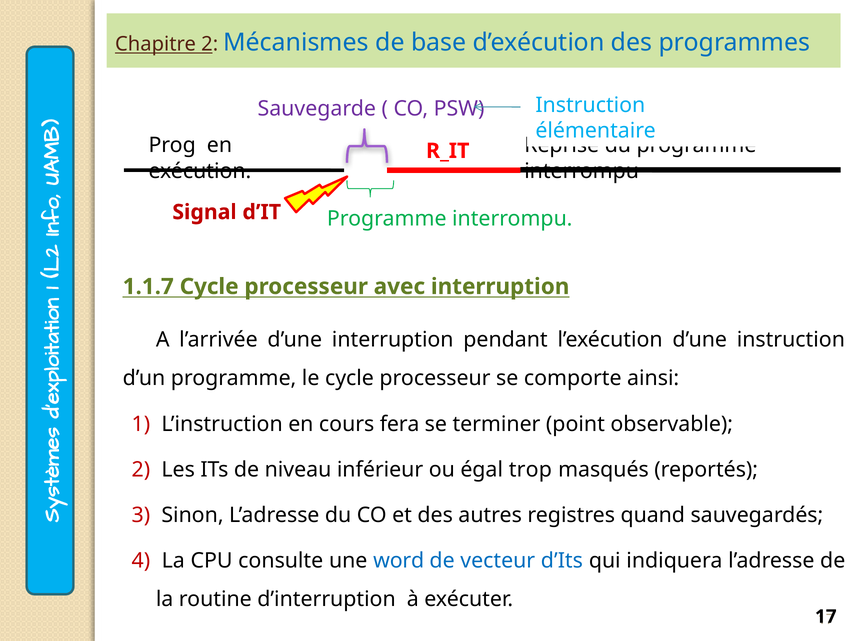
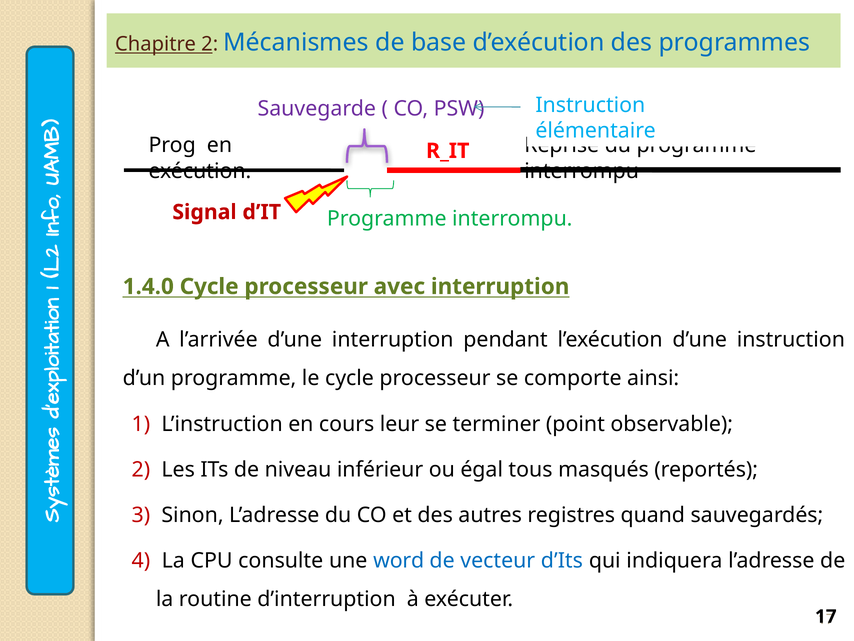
1.1.7: 1.1.7 -> 1.4.0
fera: fera -> leur
trop: trop -> tous
